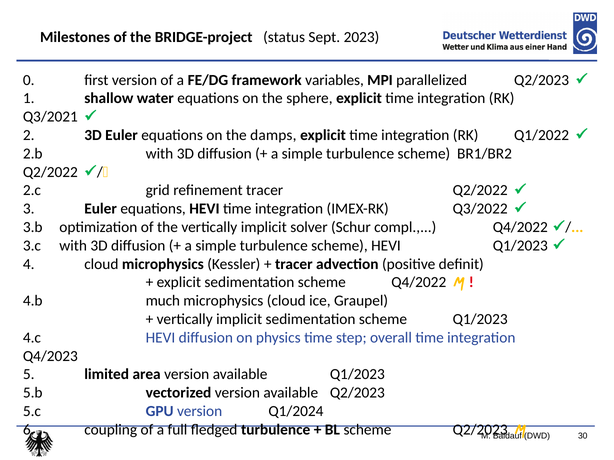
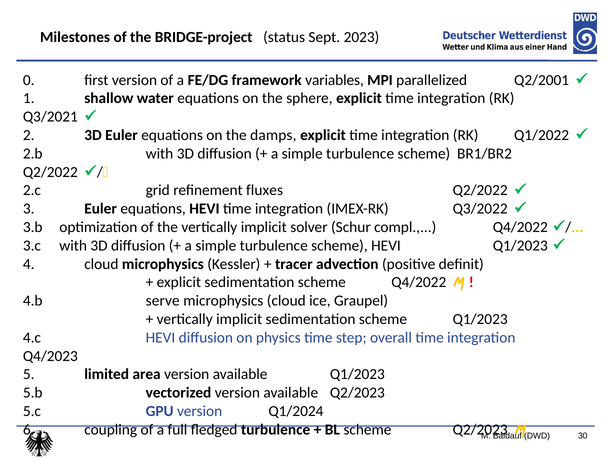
parallelized Q2/2023: Q2/2023 -> Q2/2001
refinement tracer: tracer -> fluxes
much: much -> serve
